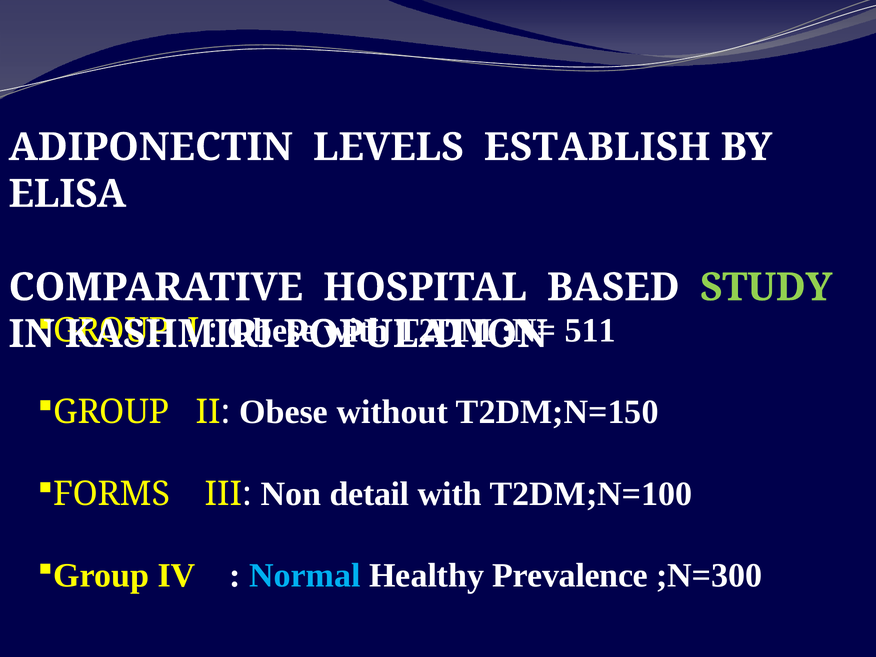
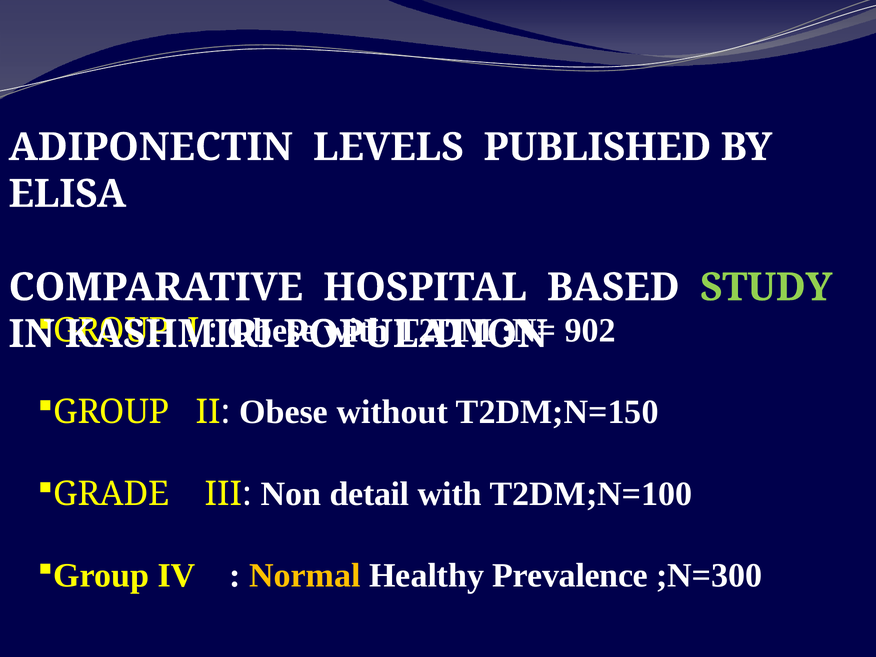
ESTABLISH: ESTABLISH -> PUBLISHED
511: 511 -> 902
FORMS: FORMS -> GRADE
Normal colour: light blue -> yellow
